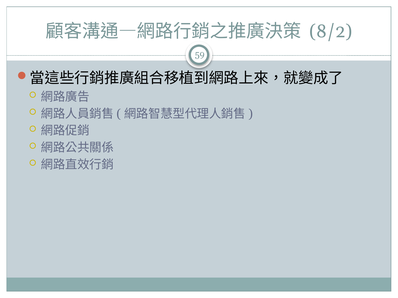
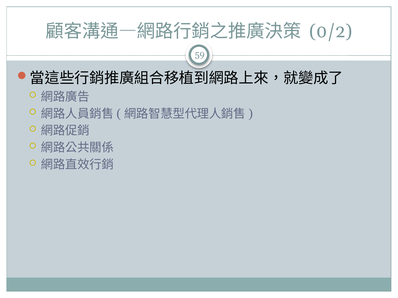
8/2: 8/2 -> 0/2
